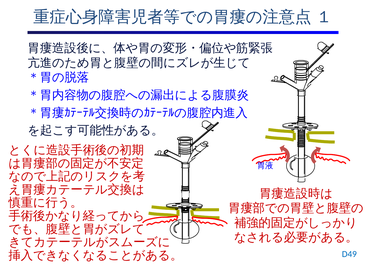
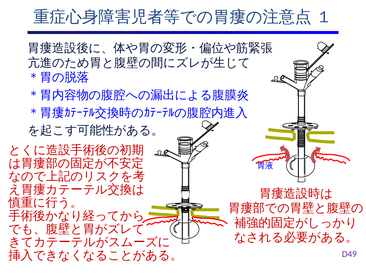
D49 colour: blue -> purple
